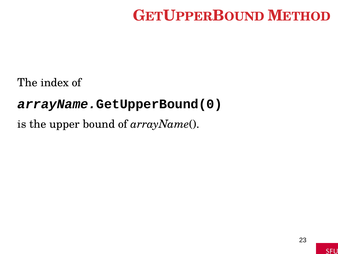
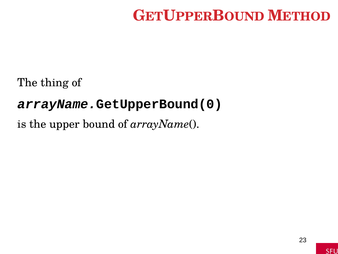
index: index -> thing
